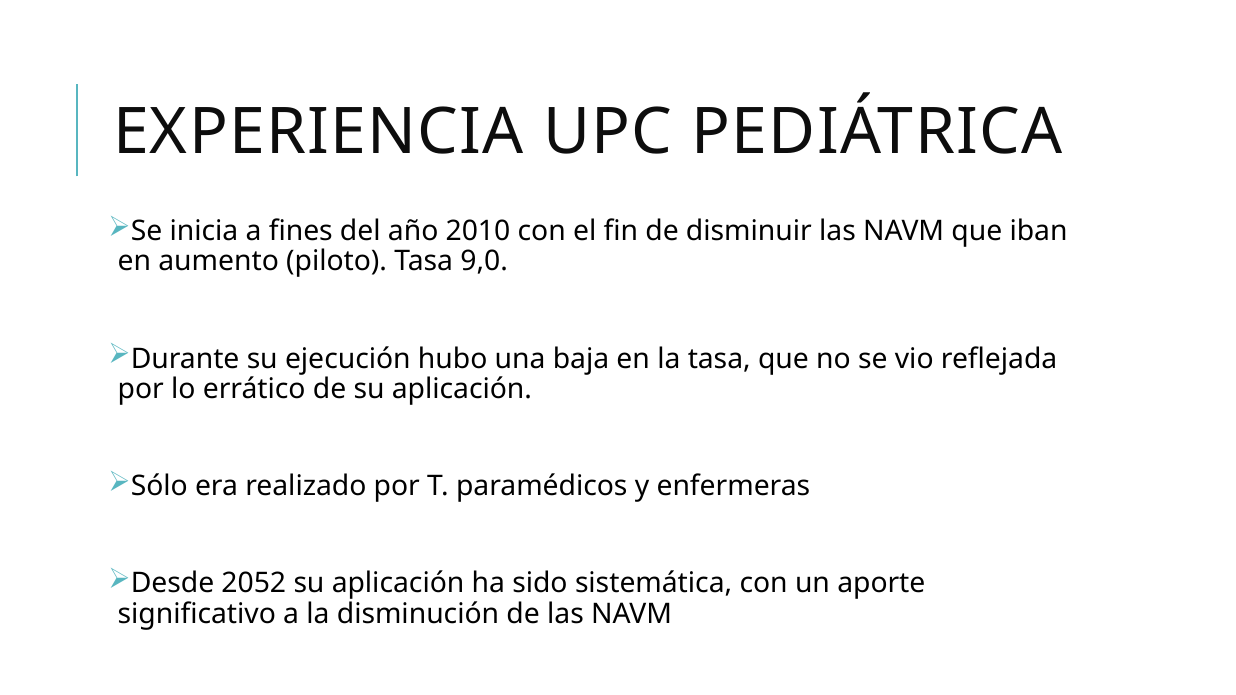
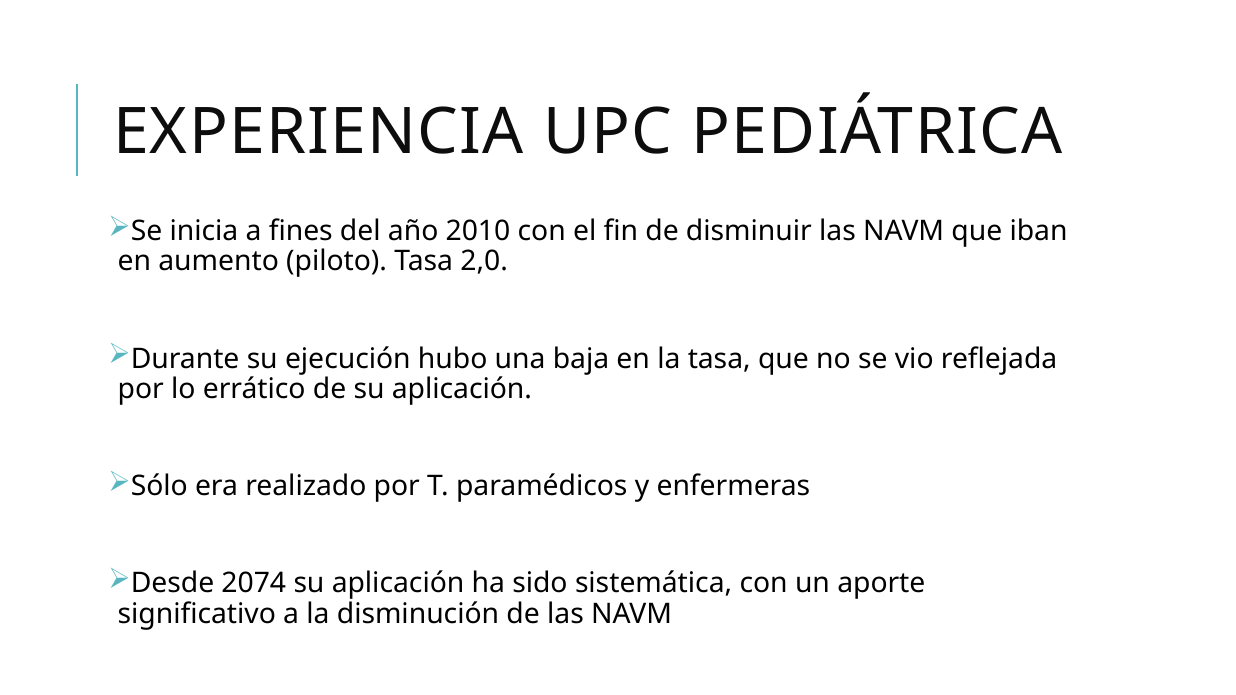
9,0: 9,0 -> 2,0
2052: 2052 -> 2074
